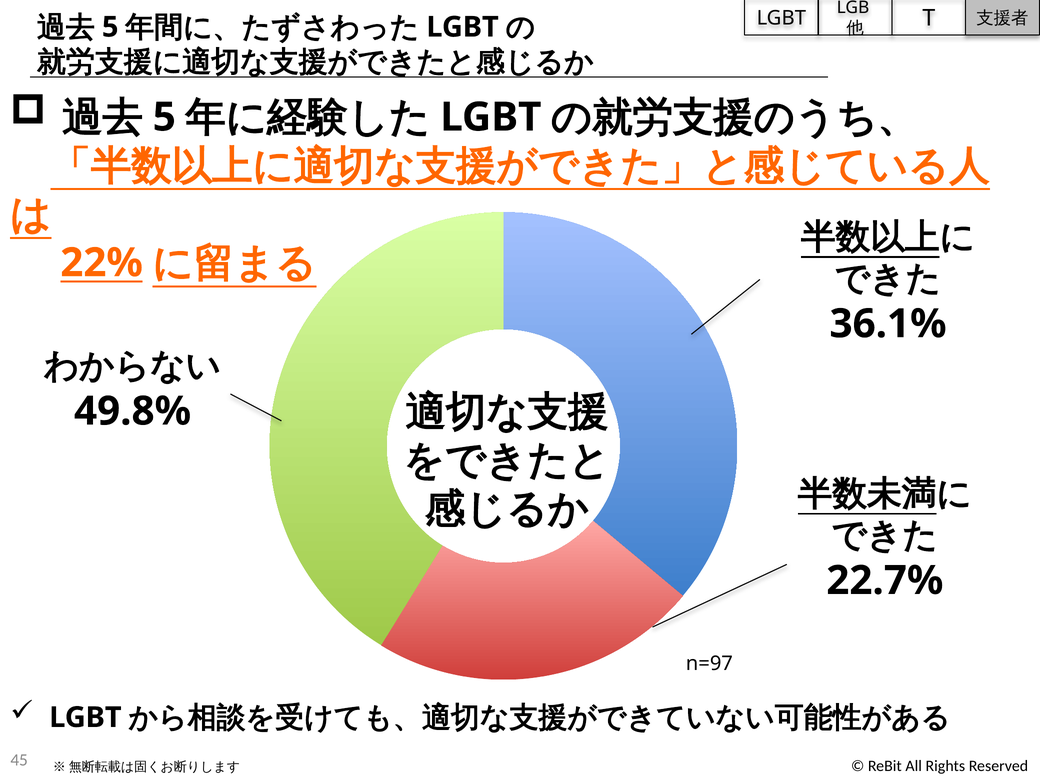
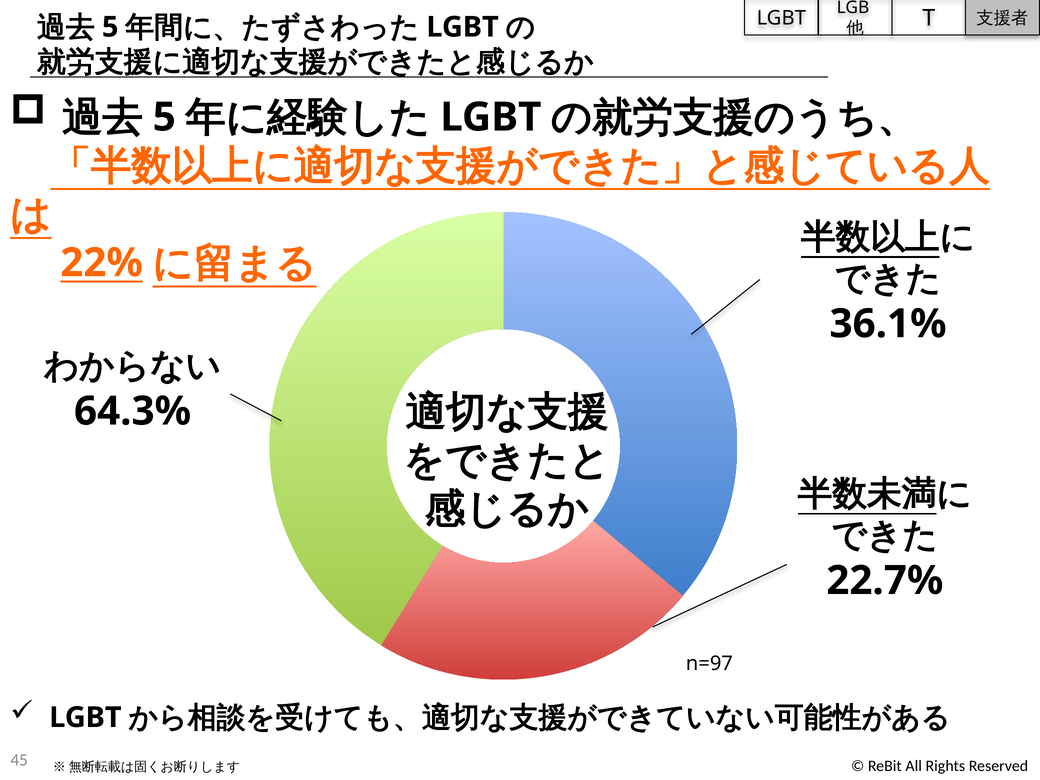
49.8%: 49.8% -> 64.3%
